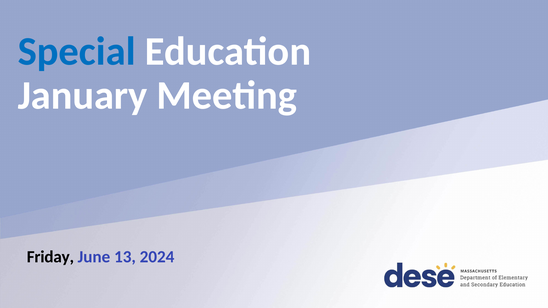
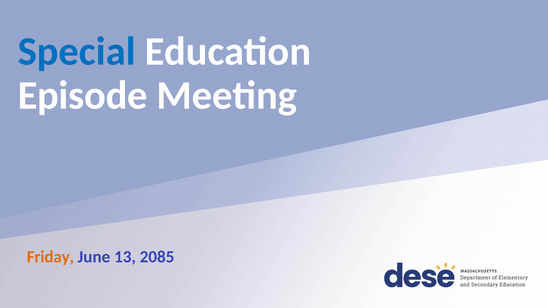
January: January -> Episode
Friday colour: black -> orange
2024: 2024 -> 2085
